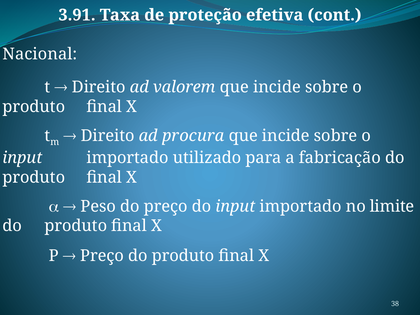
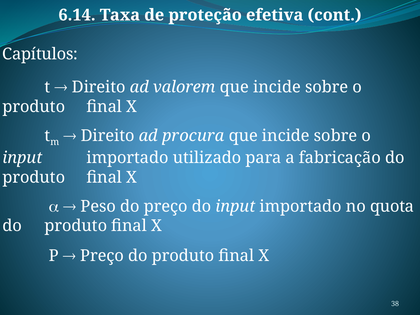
3.91: 3.91 -> 6.14
Nacional: Nacional -> Capítulos
limite: limite -> quota
